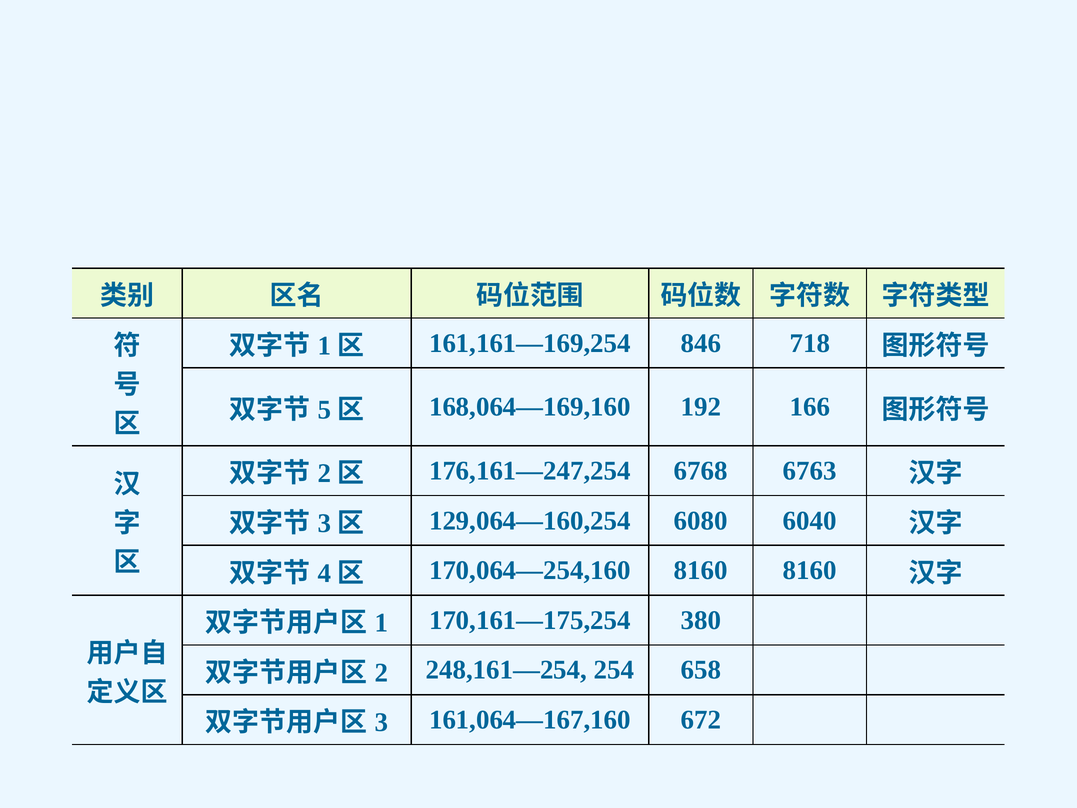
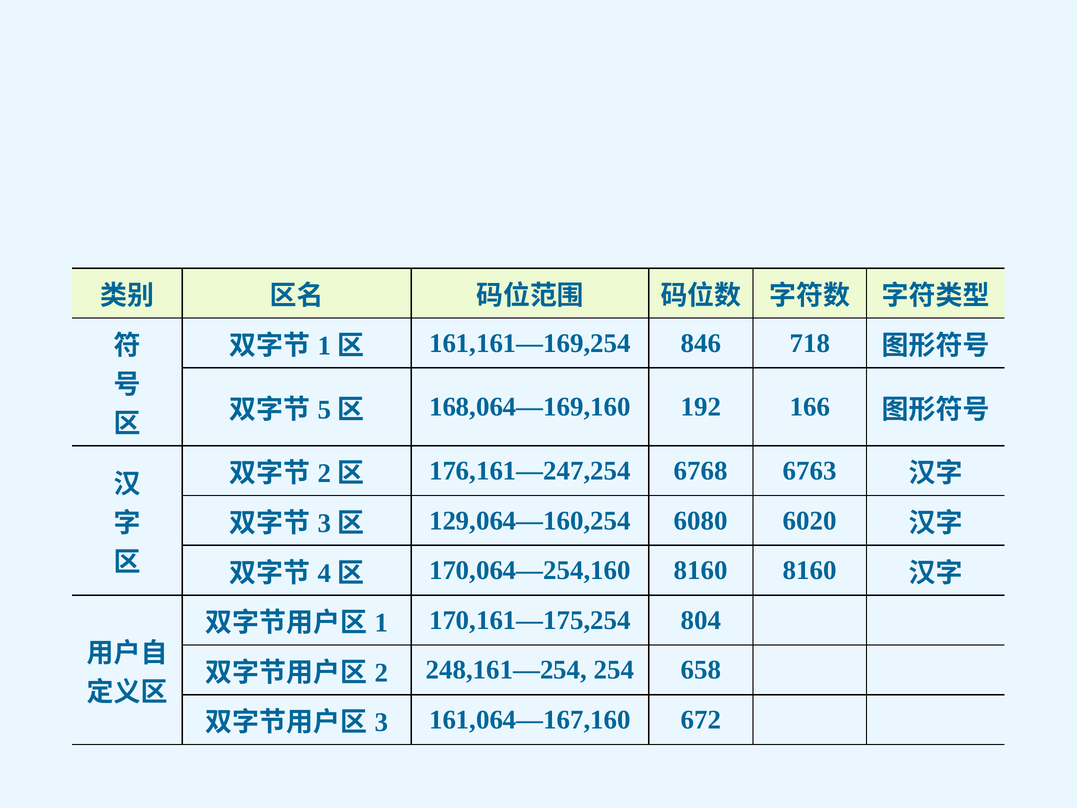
6040: 6040 -> 6020
380: 380 -> 804
